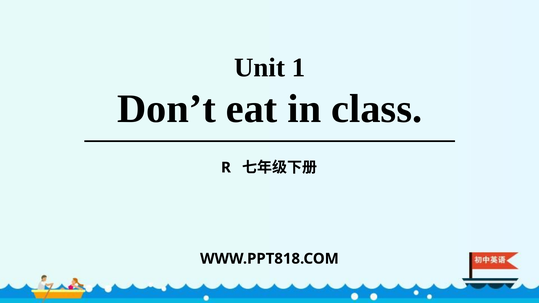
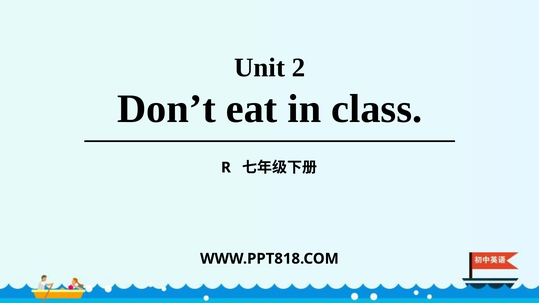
1: 1 -> 2
